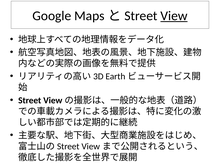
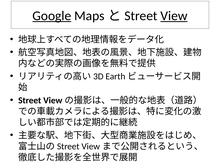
Google underline: none -> present
